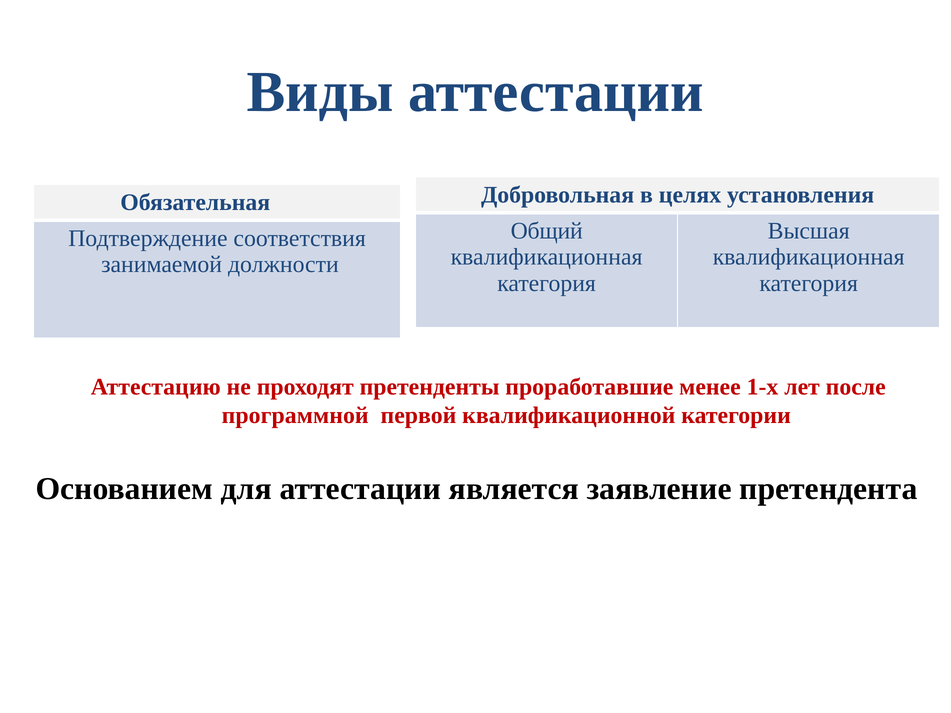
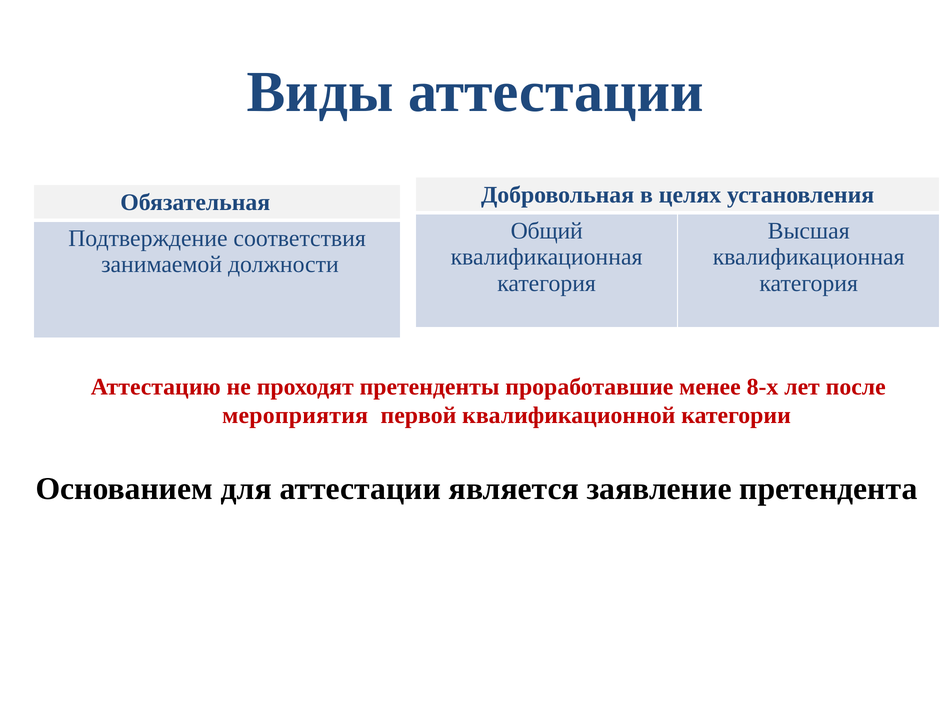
1-х: 1-х -> 8-х
программной: программной -> мероприятия
